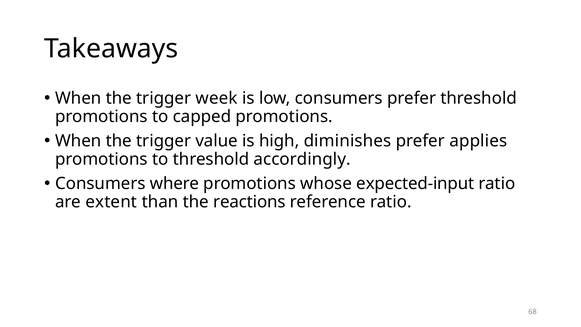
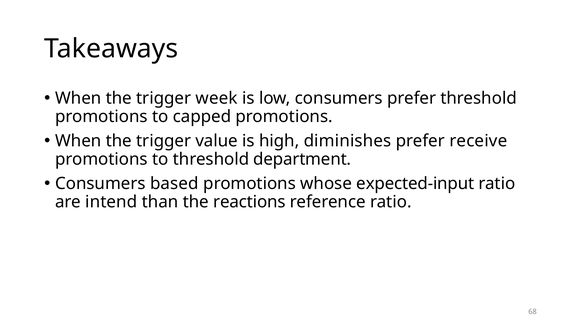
applies: applies -> receive
accordingly: accordingly -> department
where: where -> based
extent: extent -> intend
